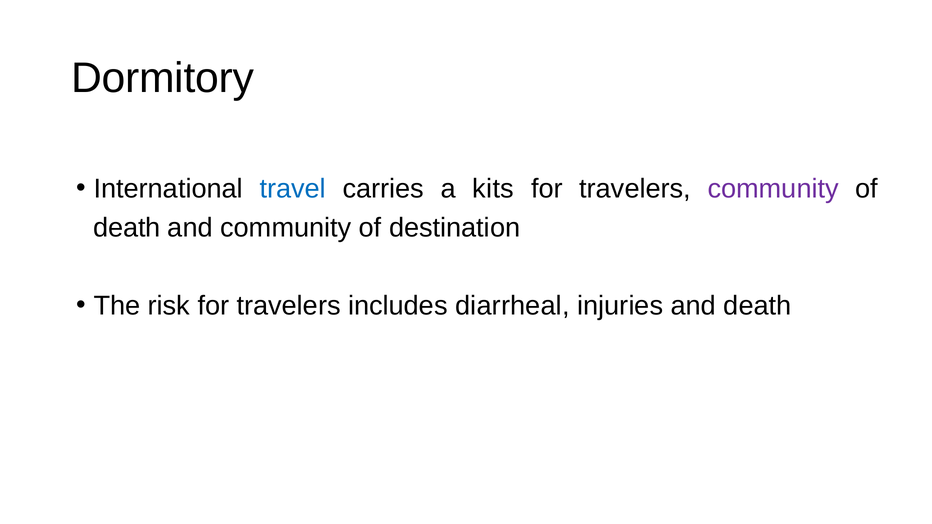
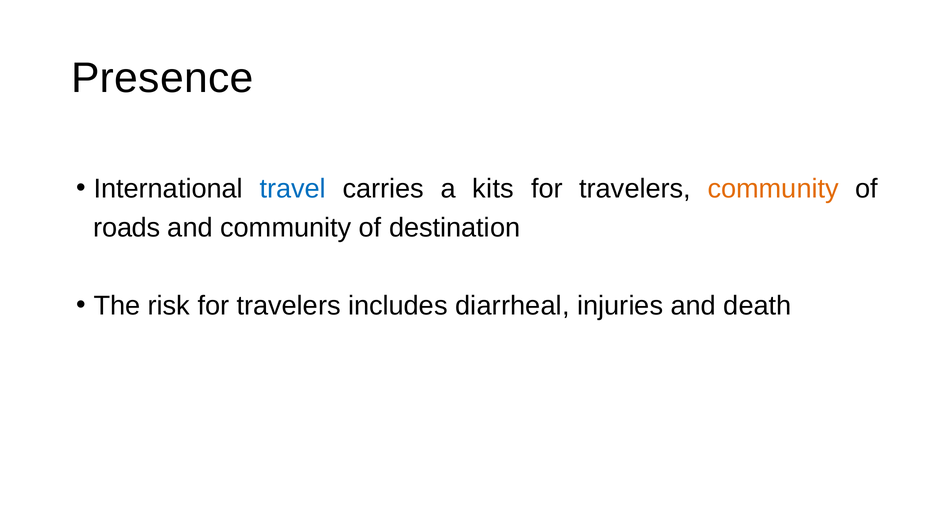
Dormitory: Dormitory -> Presence
community at (773, 189) colour: purple -> orange
death at (127, 228): death -> roads
